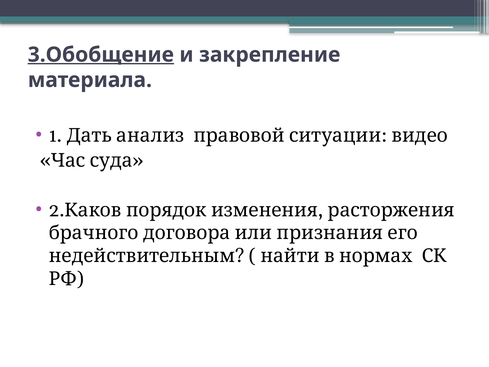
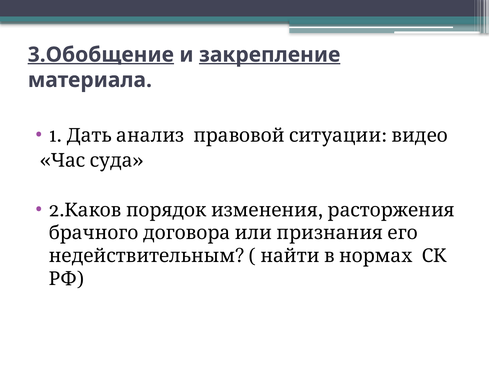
закрепление underline: none -> present
